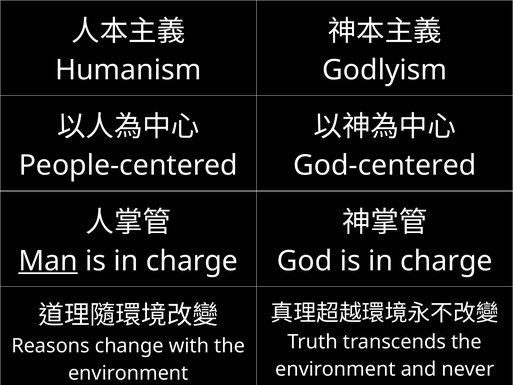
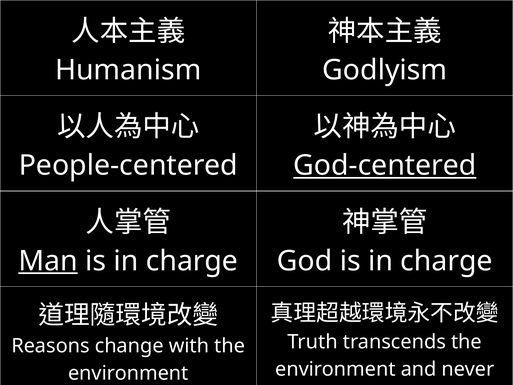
God-centered underline: none -> present
